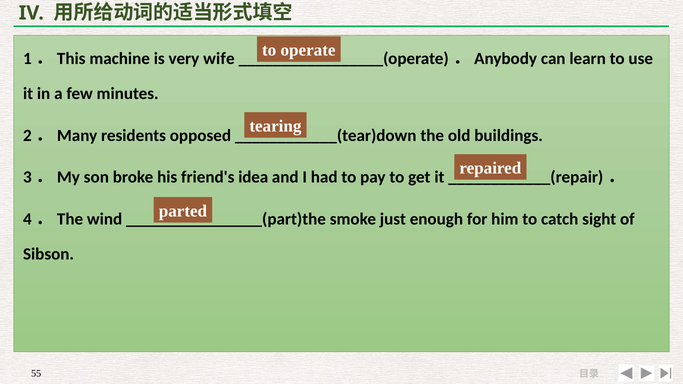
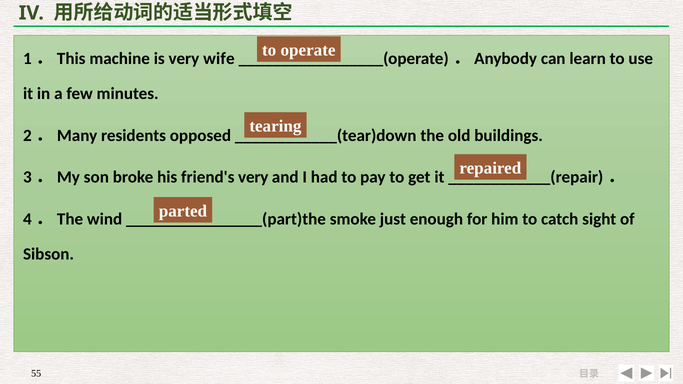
friend's idea: idea -> very
